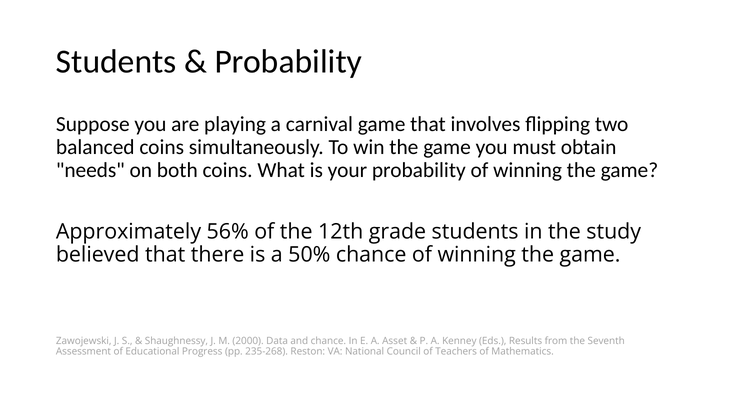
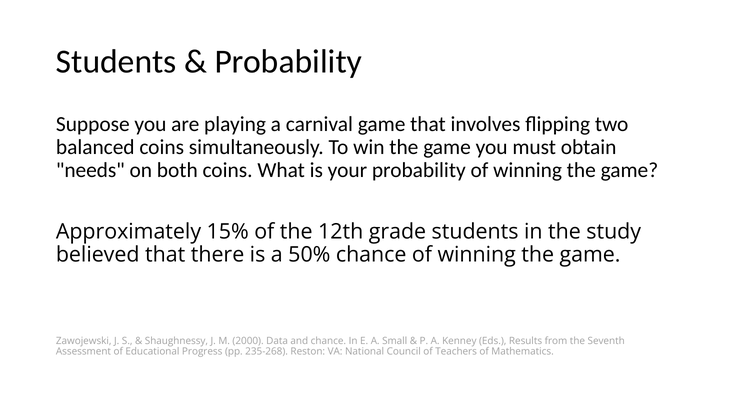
56%: 56% -> 15%
Asset: Asset -> Small
